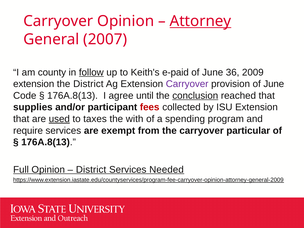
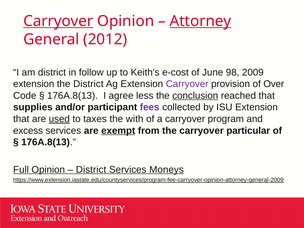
Carryover at (58, 21) underline: none -> present
2007: 2007 -> 2012
am county: county -> district
follow underline: present -> none
e-paid: e-paid -> e-cost
36: 36 -> 98
provision of June: June -> Over
until: until -> less
fees colour: red -> purple
a spending: spending -> carryover
require: require -> excess
exempt underline: none -> present
Needed: Needed -> Moneys
